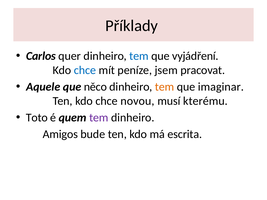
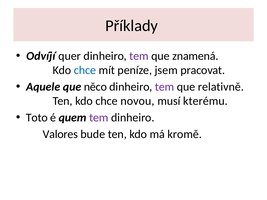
Carlos: Carlos -> Odvíjí
tem at (139, 56) colour: blue -> purple
vyjádření: vyjádření -> znamená
tem at (165, 87) colour: orange -> purple
imaginar: imaginar -> relativně
Amigos: Amigos -> Valores
escrita: escrita -> kromě
